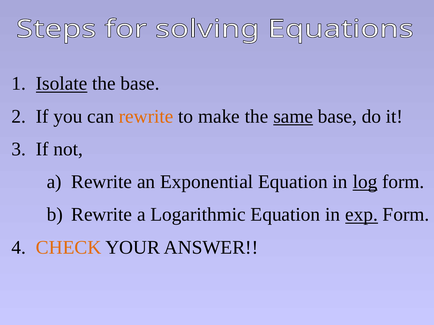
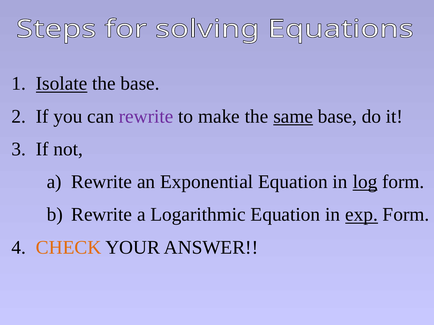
rewrite at (146, 117) colour: orange -> purple
